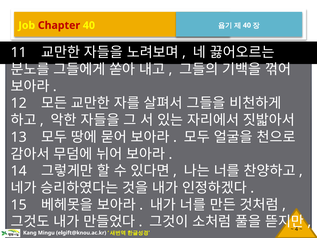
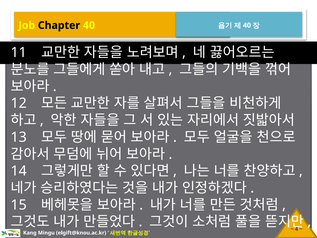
Chapter colour: red -> black
